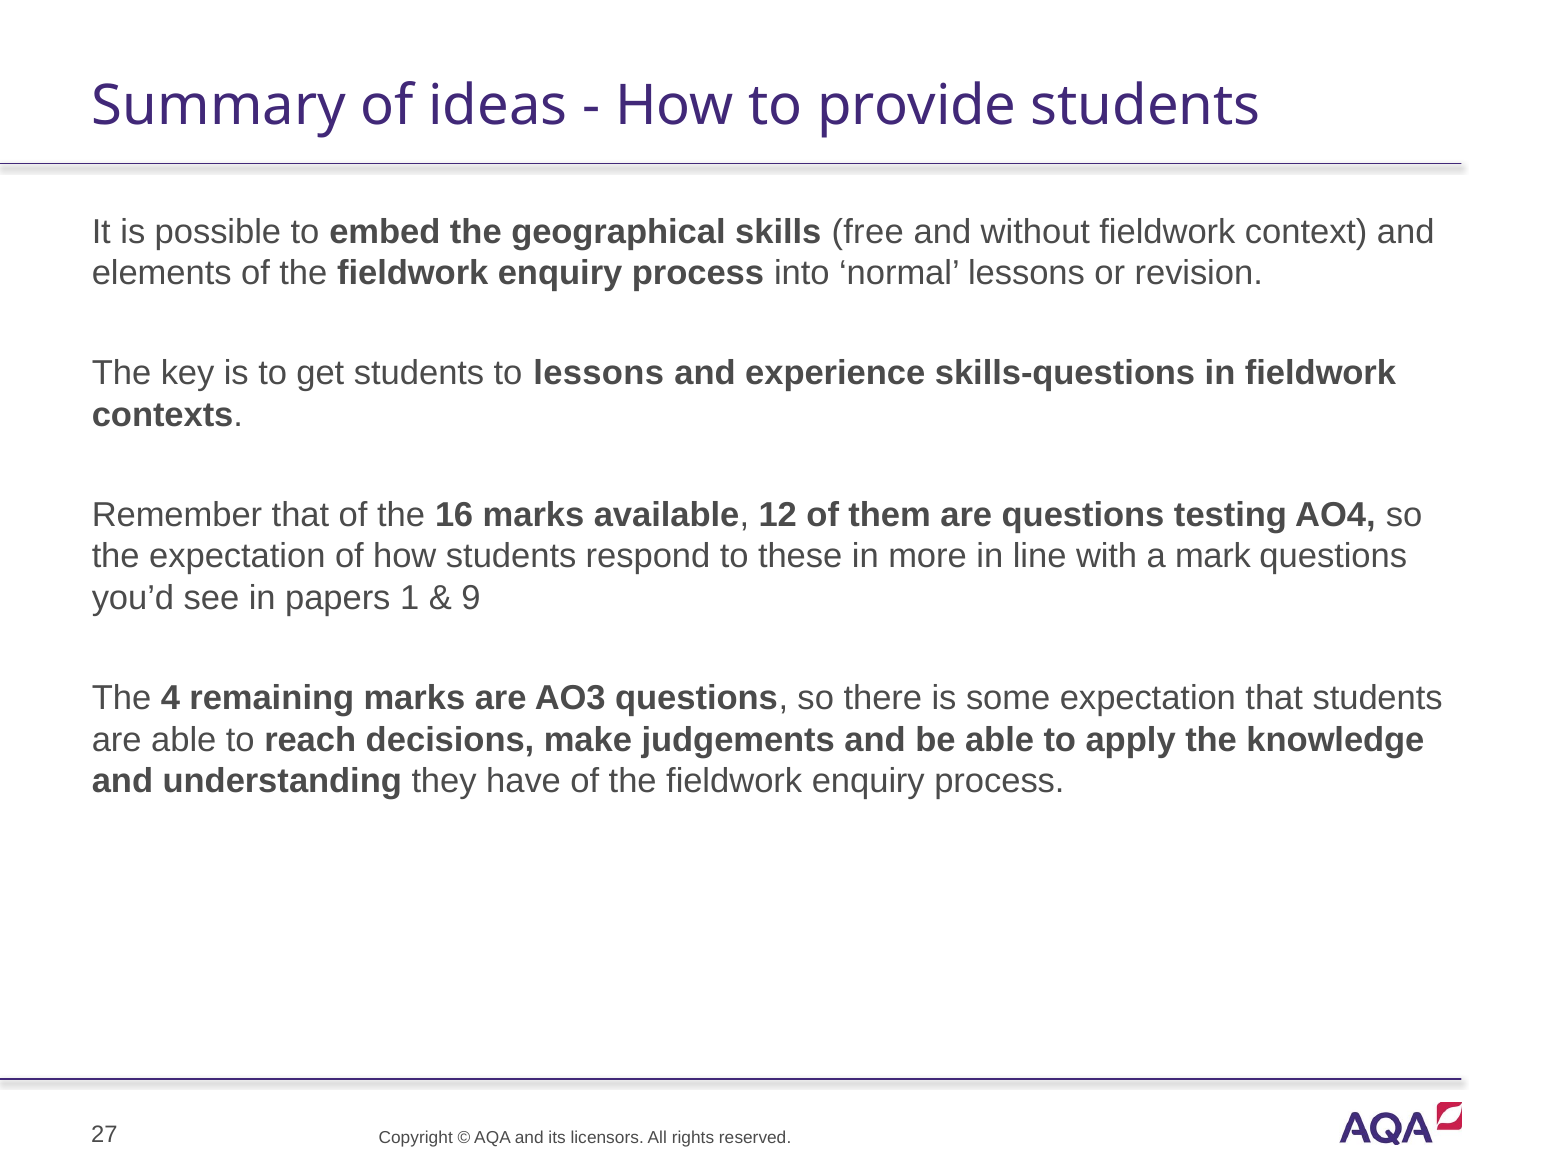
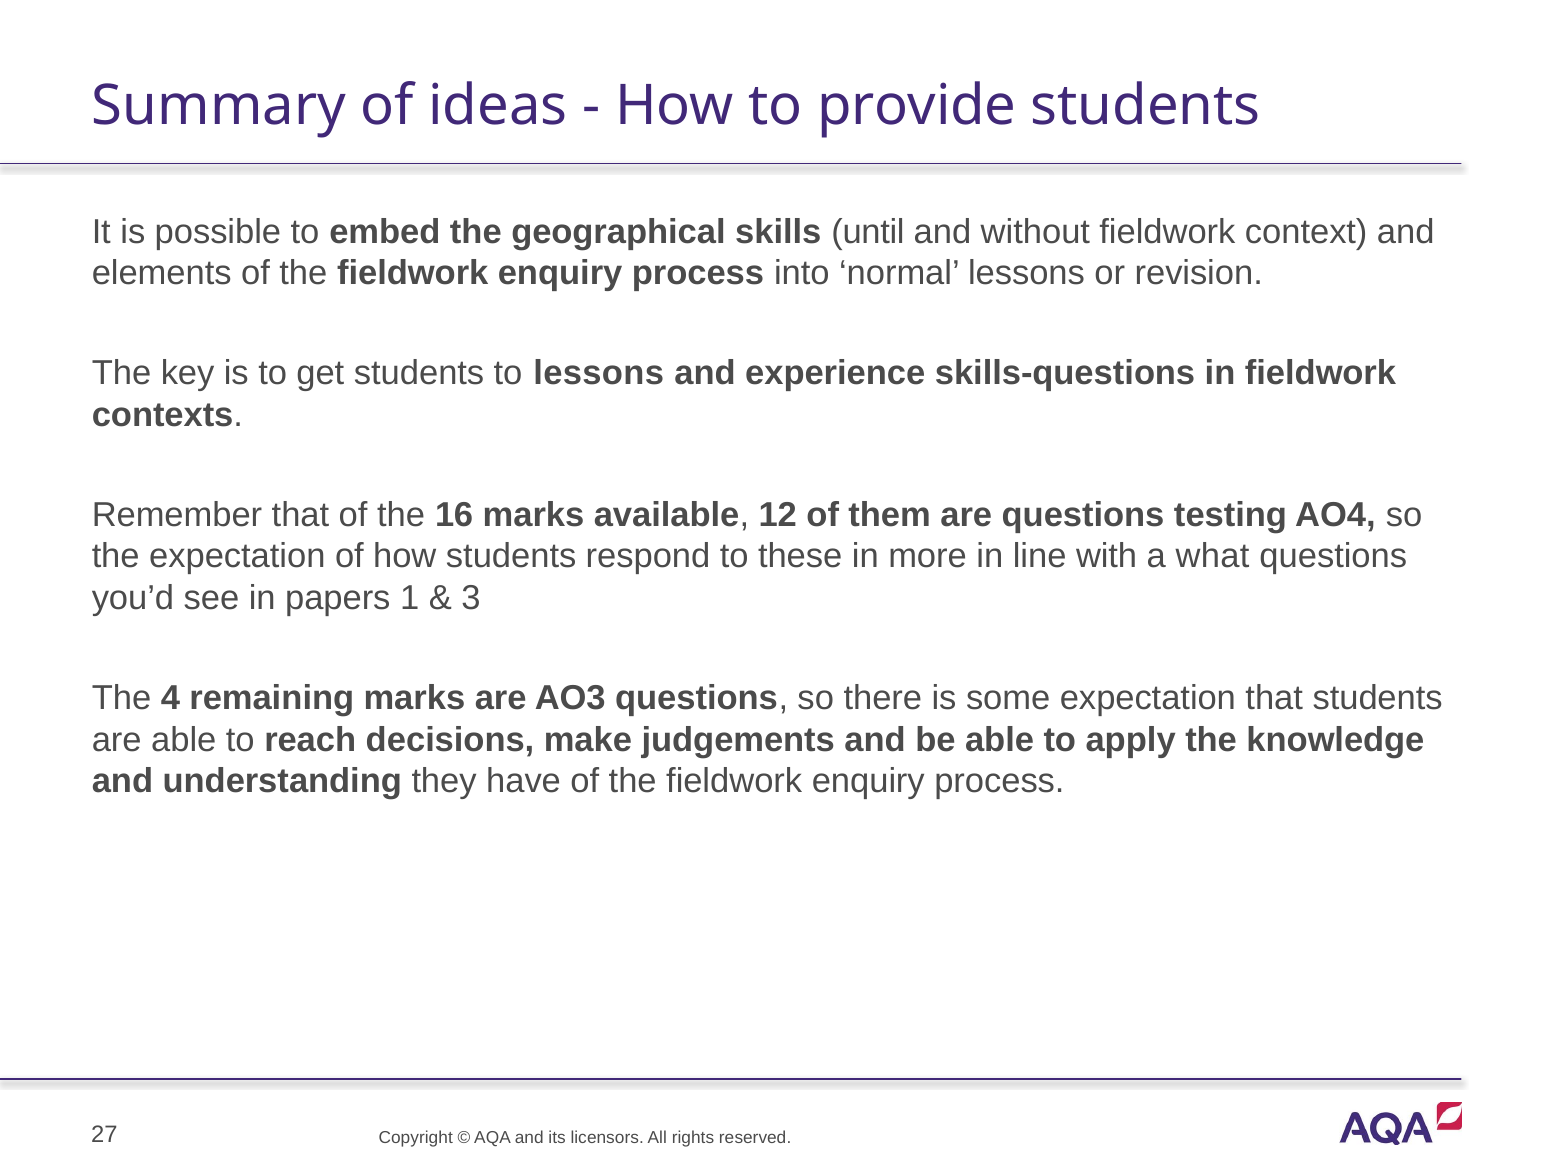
free: free -> until
mark: mark -> what
9: 9 -> 3
